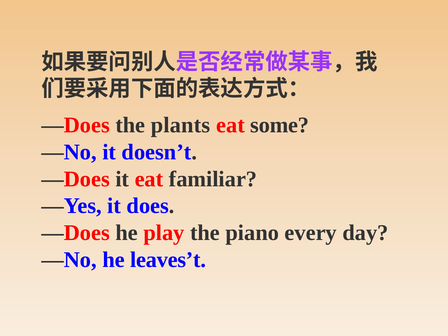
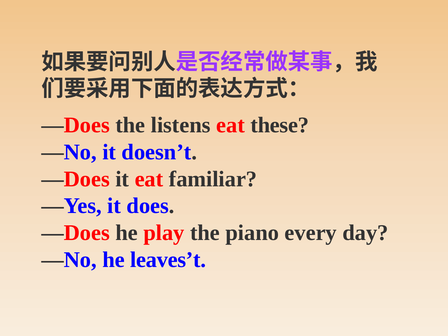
plants: plants -> listens
some: some -> these
